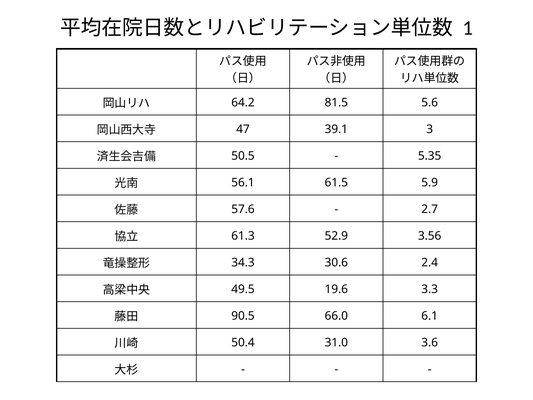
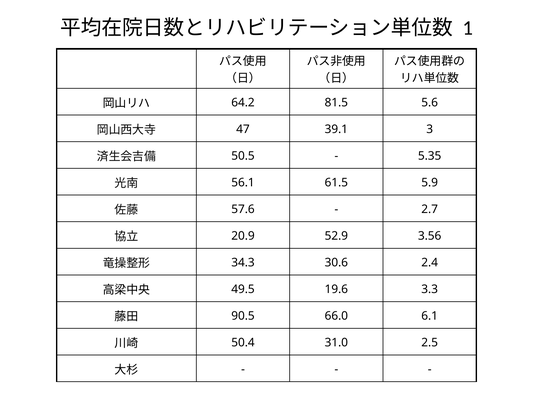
61.3: 61.3 -> 20.9
3.6: 3.6 -> 2.5
